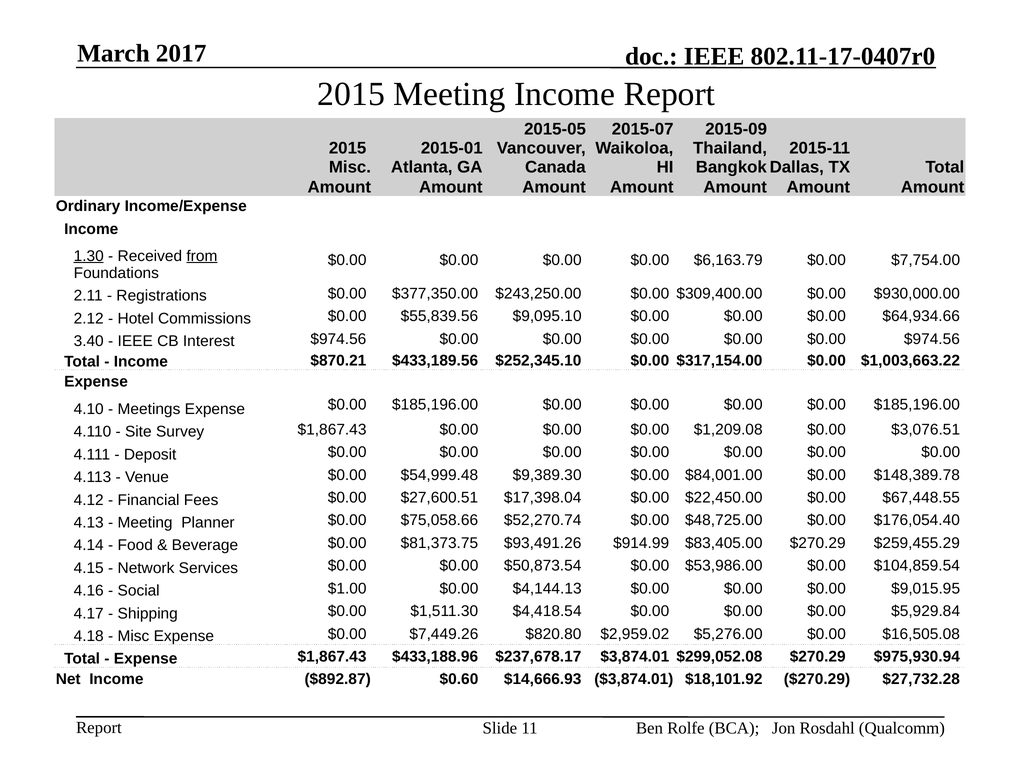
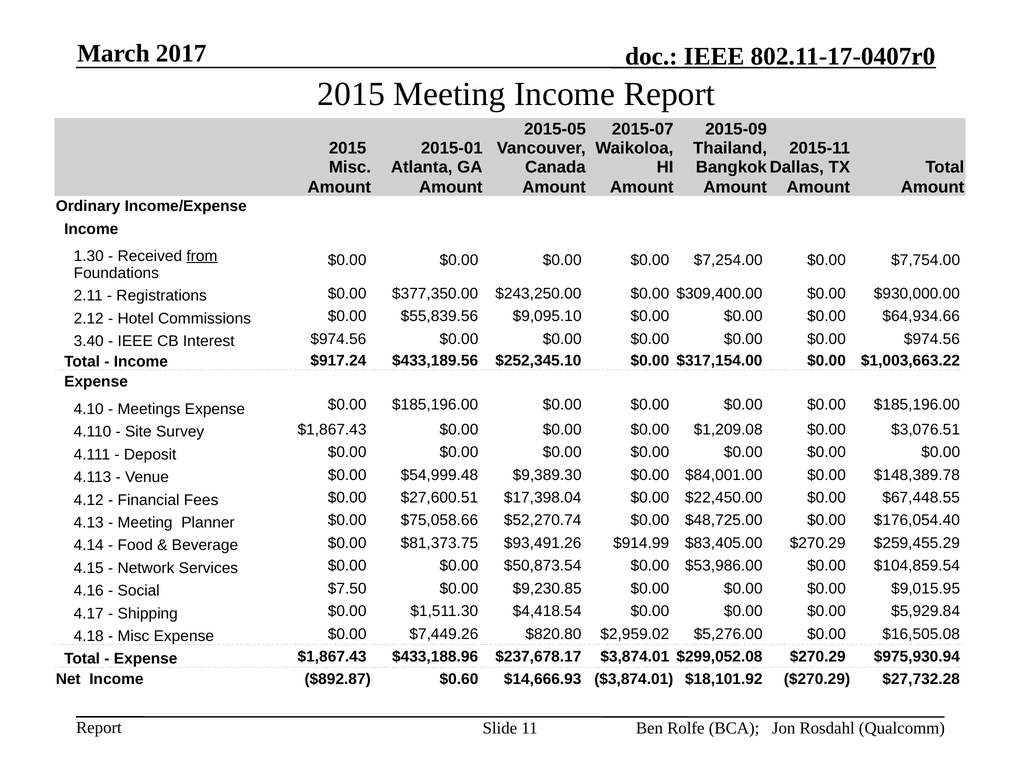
1.30 underline: present -> none
$6,163.79: $6,163.79 -> $7,254.00
$870.21: $870.21 -> $917.24
$1.00: $1.00 -> $7.50
$4,144.13: $4,144.13 -> $9,230.85
